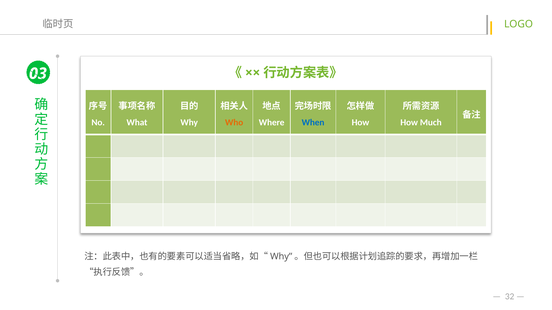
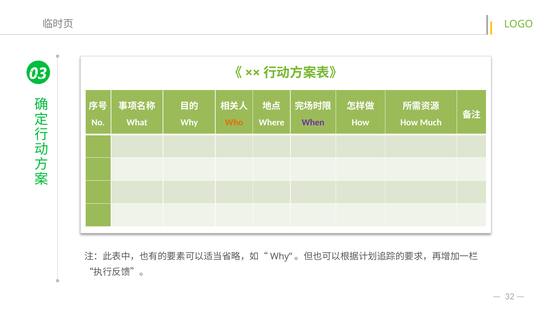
When colour: blue -> purple
